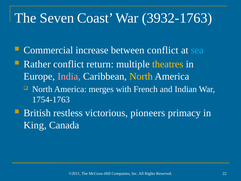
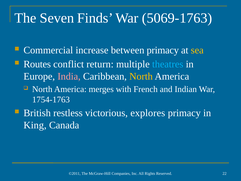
Coast: Coast -> Finds
3932-1763: 3932-1763 -> 5069-1763
between conflict: conflict -> primacy
sea colour: light blue -> yellow
Rather: Rather -> Routes
theatres colour: yellow -> light blue
pioneers: pioneers -> explores
